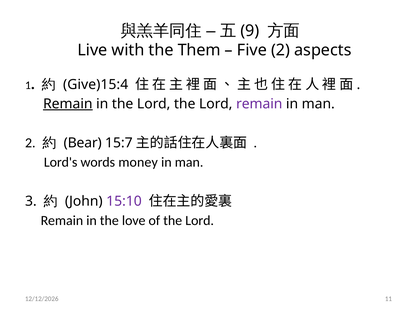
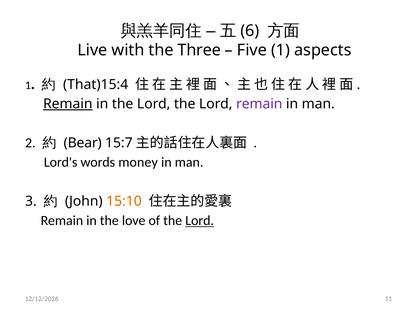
9: 9 -> 6
Them: Them -> Three
Five 2: 2 -> 1
Give)15:4: Give)15:4 -> That)15:4
15:10 colour: purple -> orange
Lord at (200, 221) underline: none -> present
